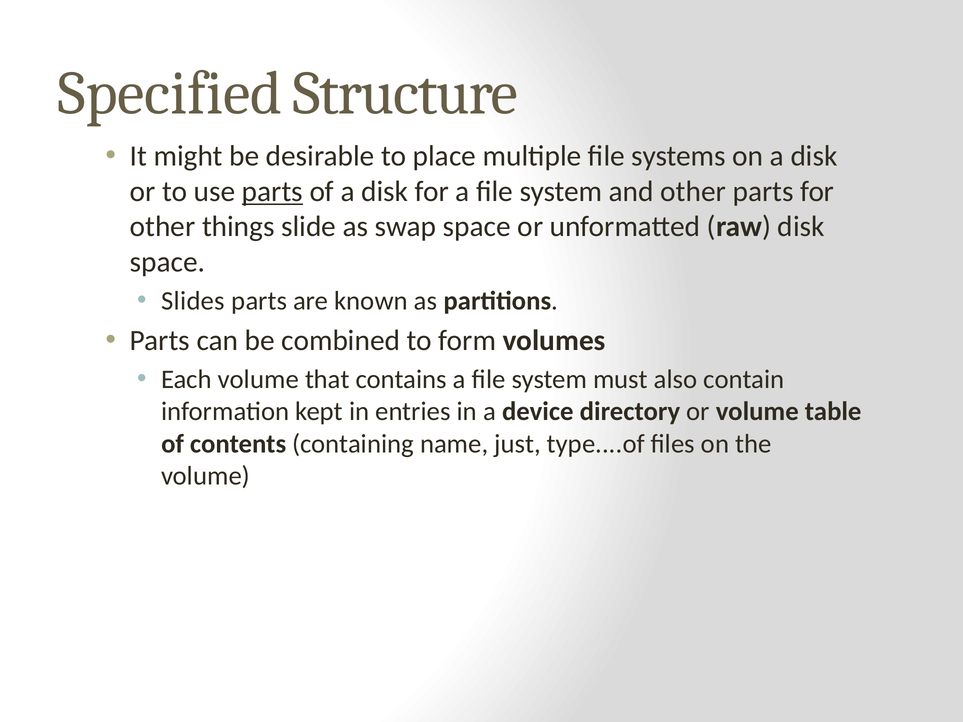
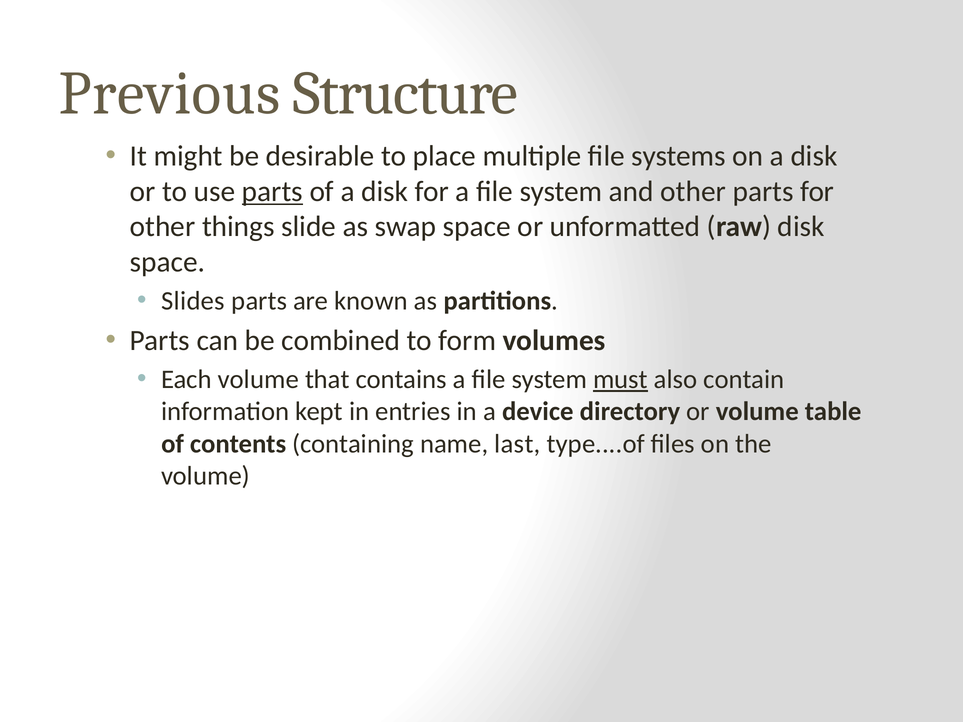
Specified: Specified -> Previous
must underline: none -> present
just: just -> last
